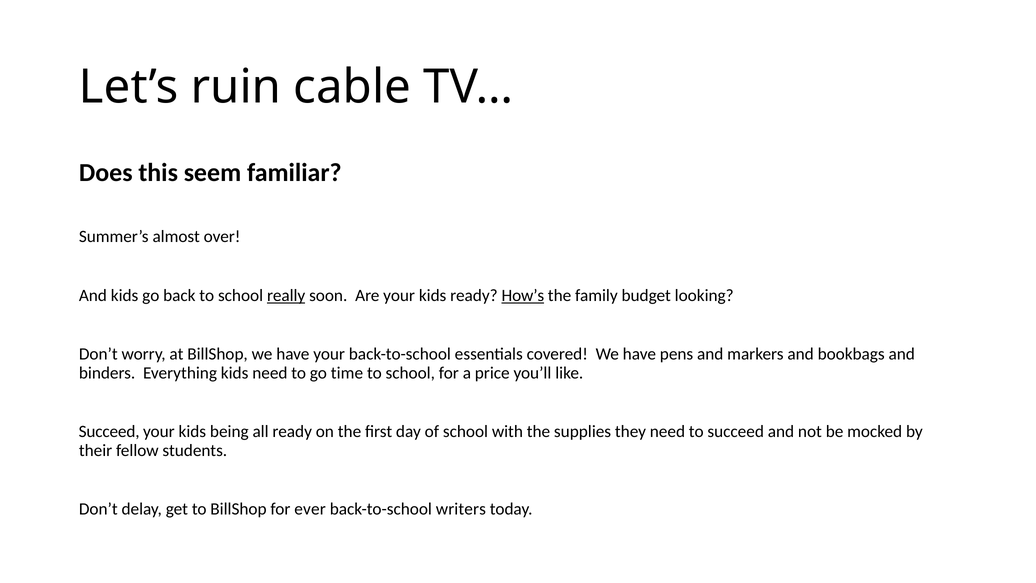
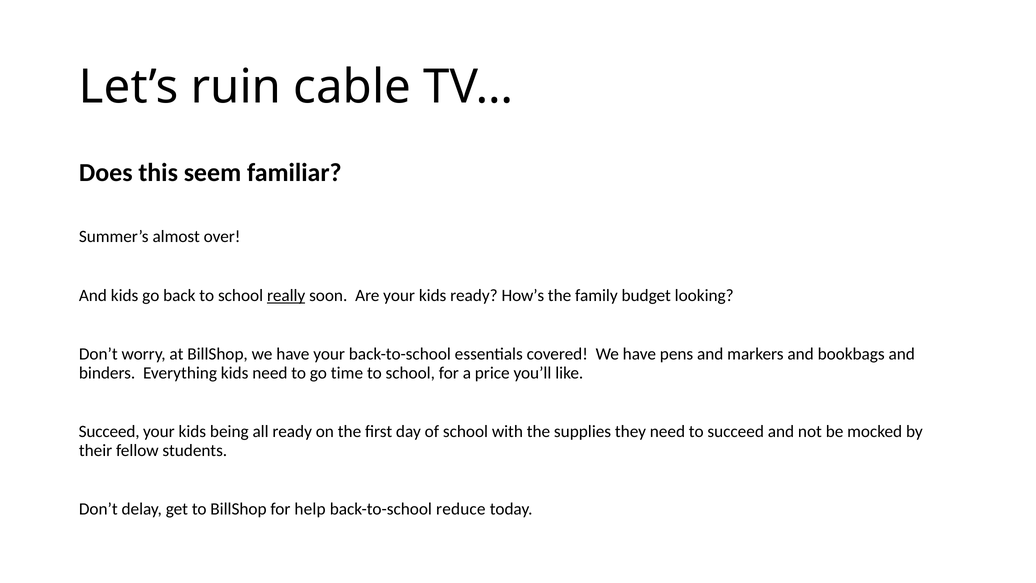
How’s underline: present -> none
ever: ever -> help
writers: writers -> reduce
